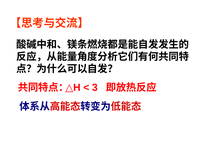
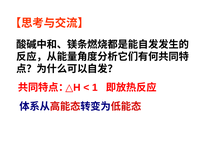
3: 3 -> 1
